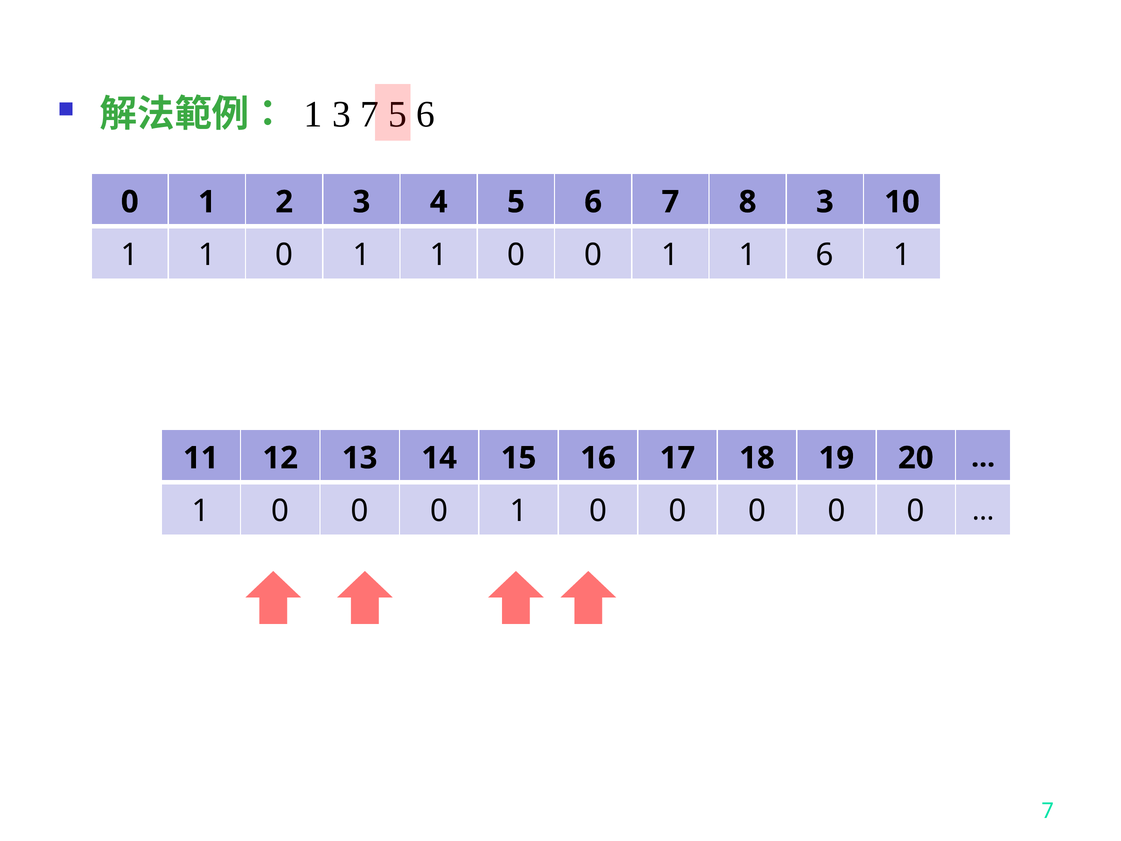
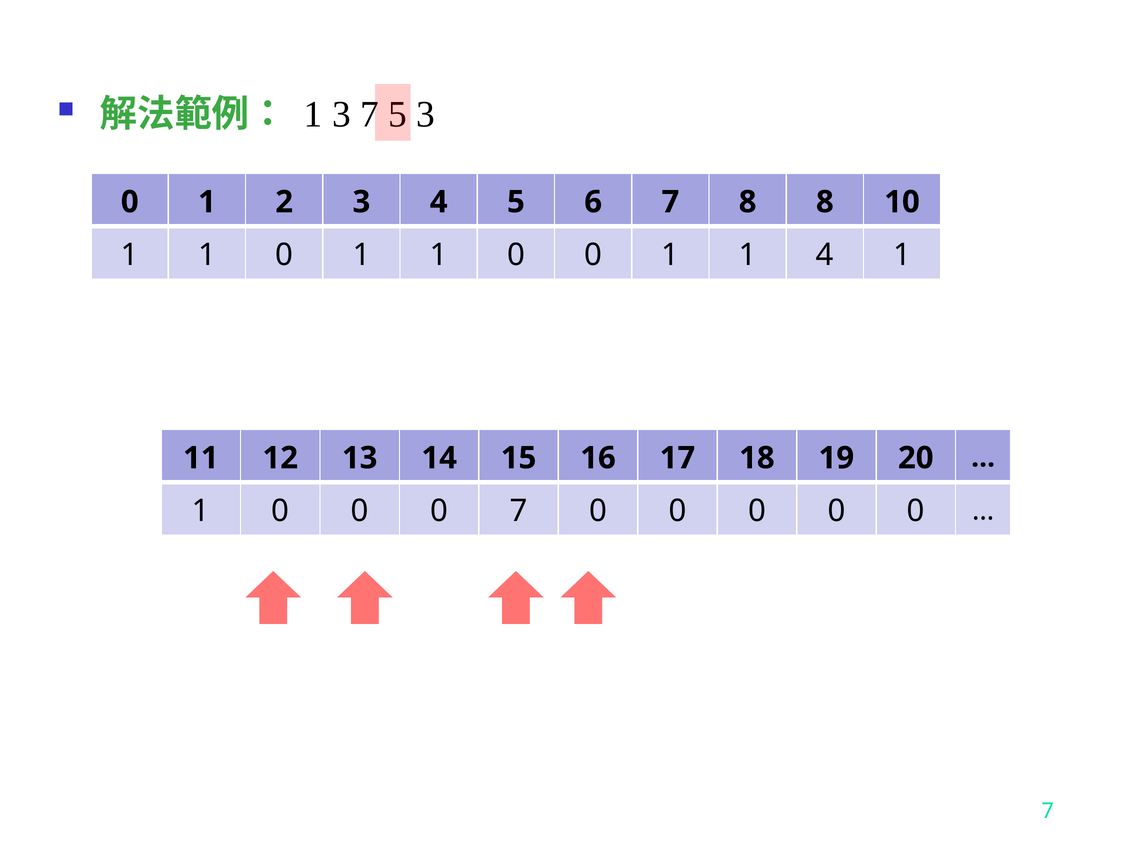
6 at (425, 115): 6 -> 3
8 3: 3 -> 8
1 6: 6 -> 4
0 0 0 1: 1 -> 7
